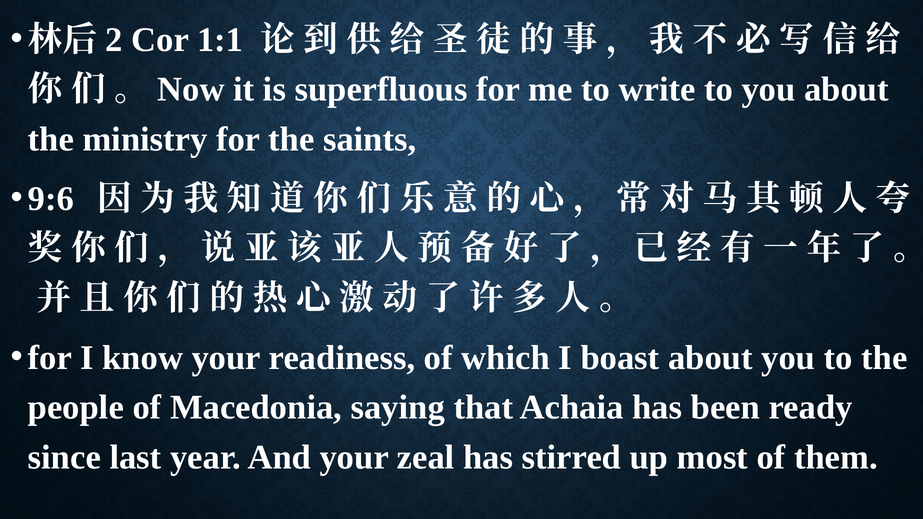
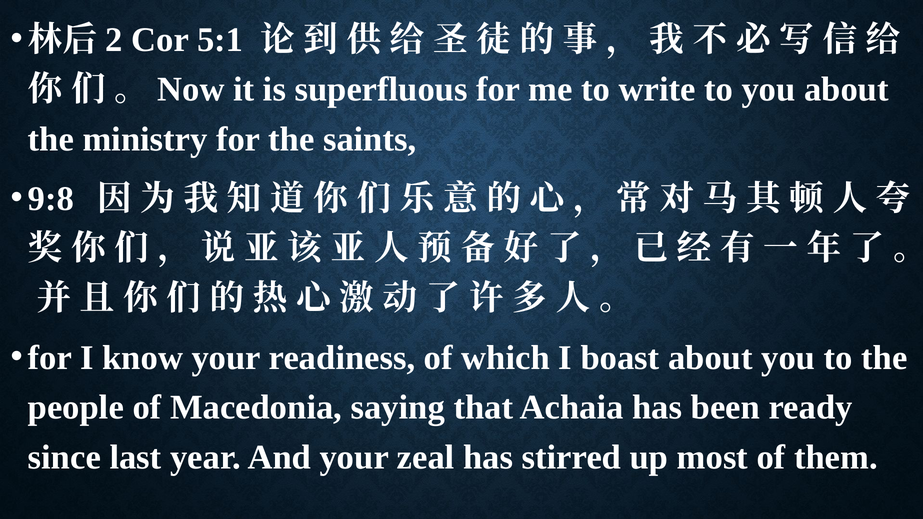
1:1: 1:1 -> 5:1
9:6: 9:6 -> 9:8
